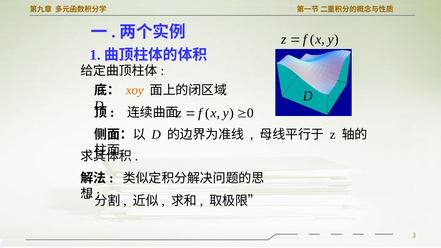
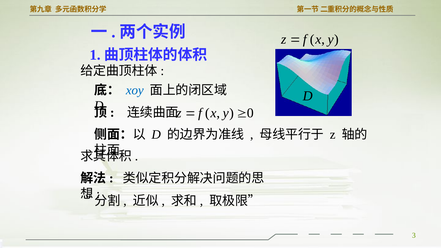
xoy colour: orange -> blue
